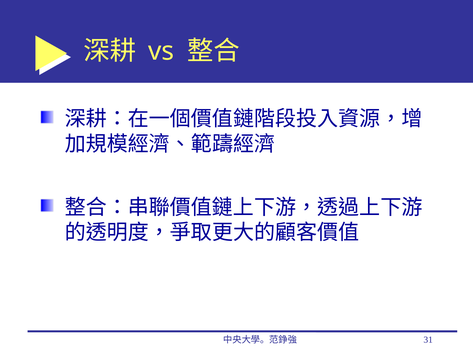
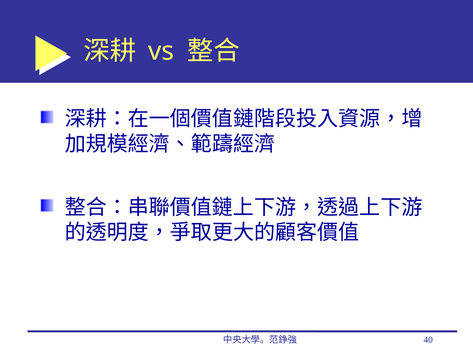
31: 31 -> 40
